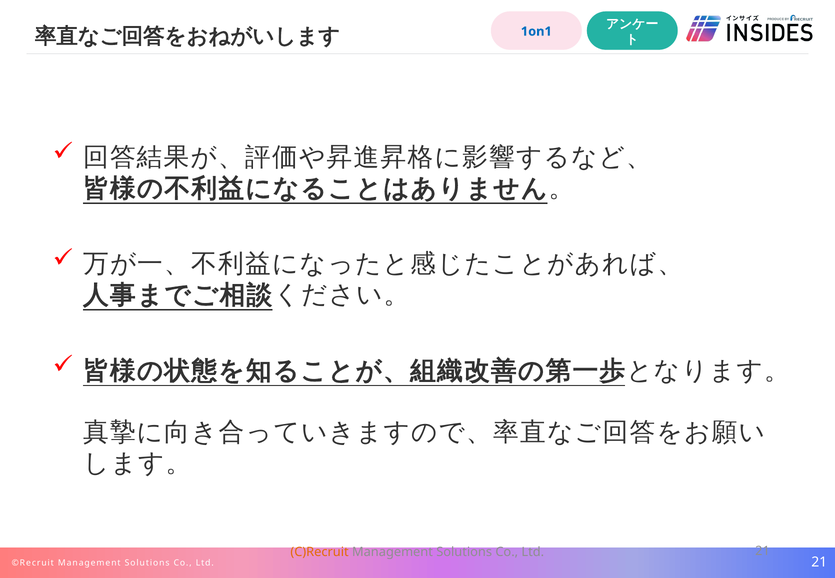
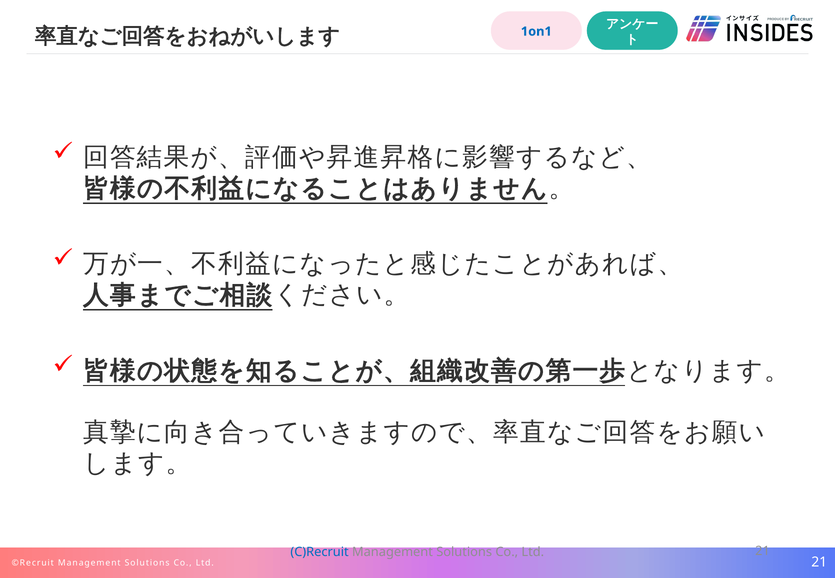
C)Recruit colour: orange -> blue
